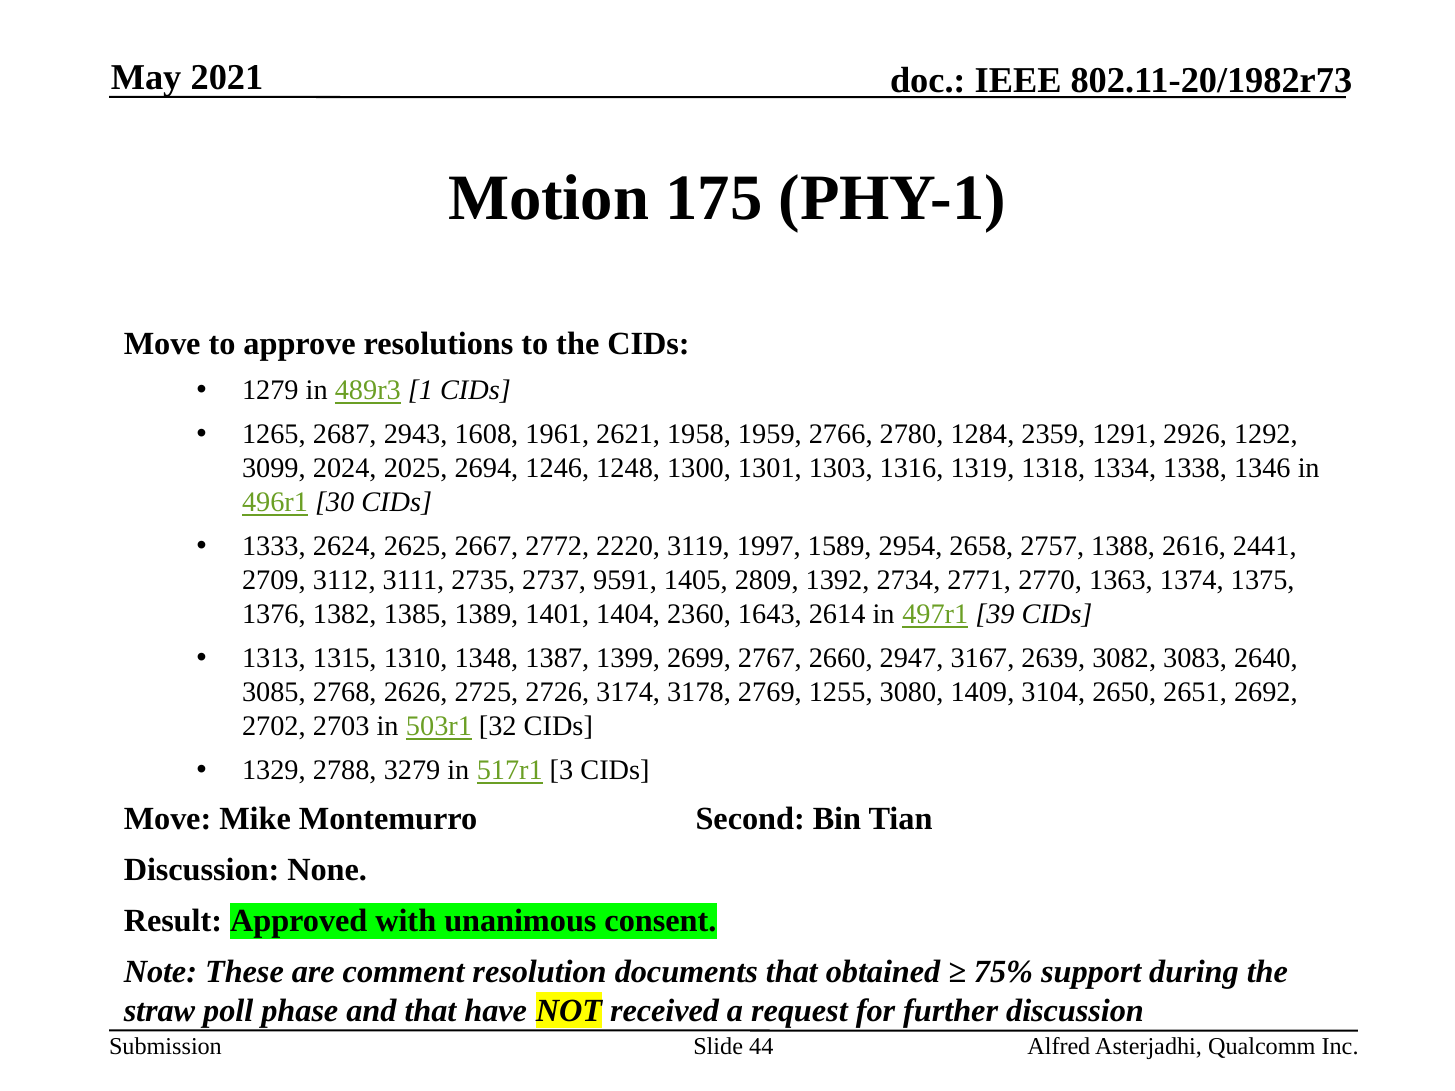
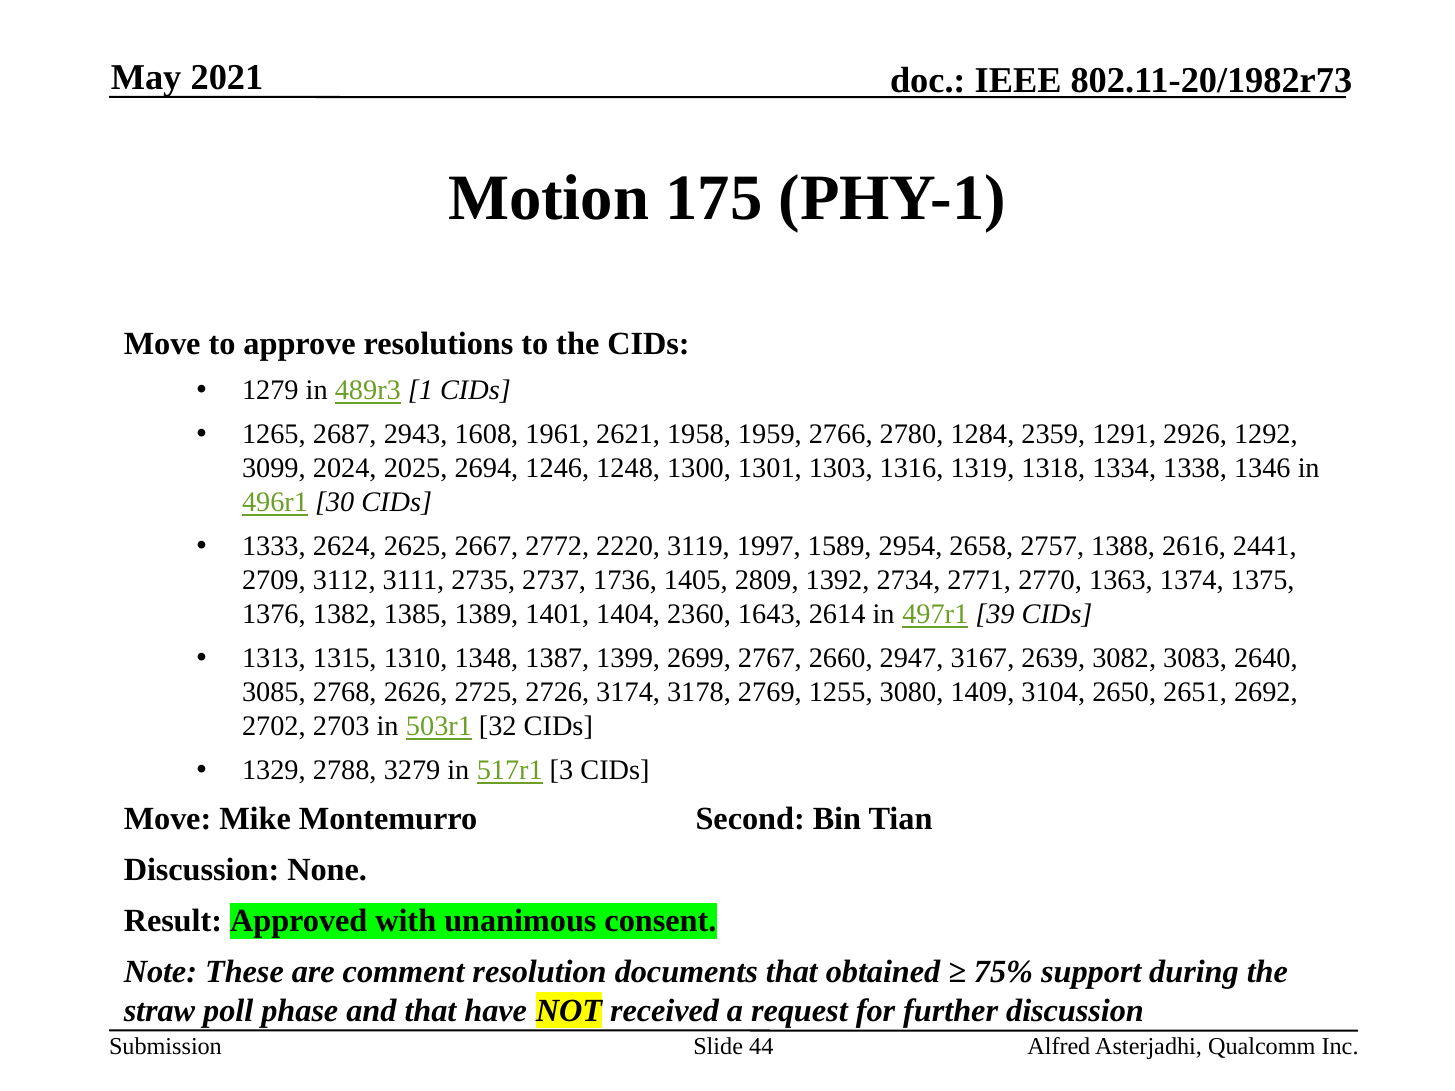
9591: 9591 -> 1736
